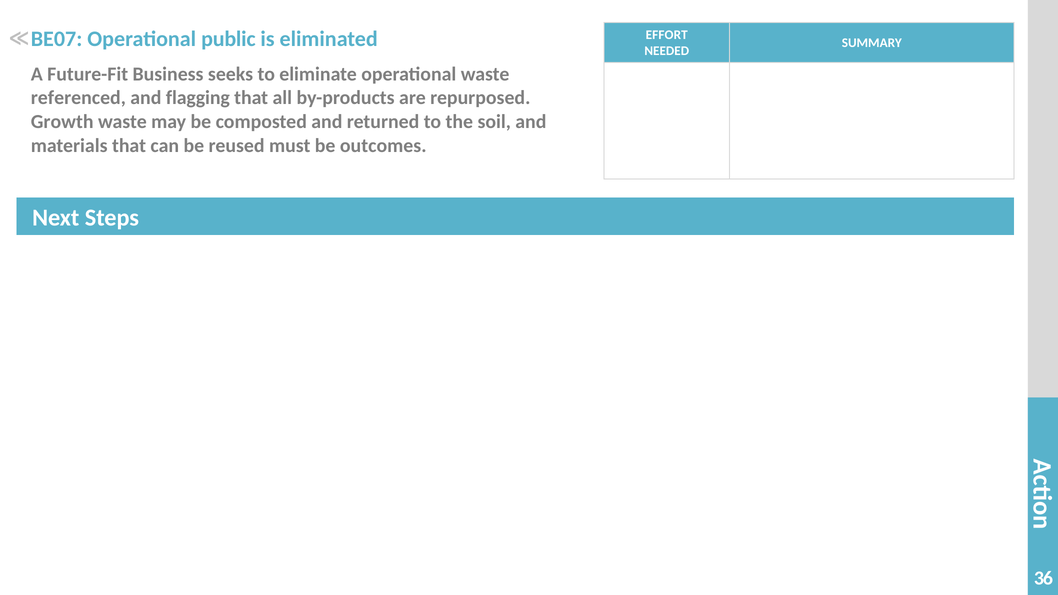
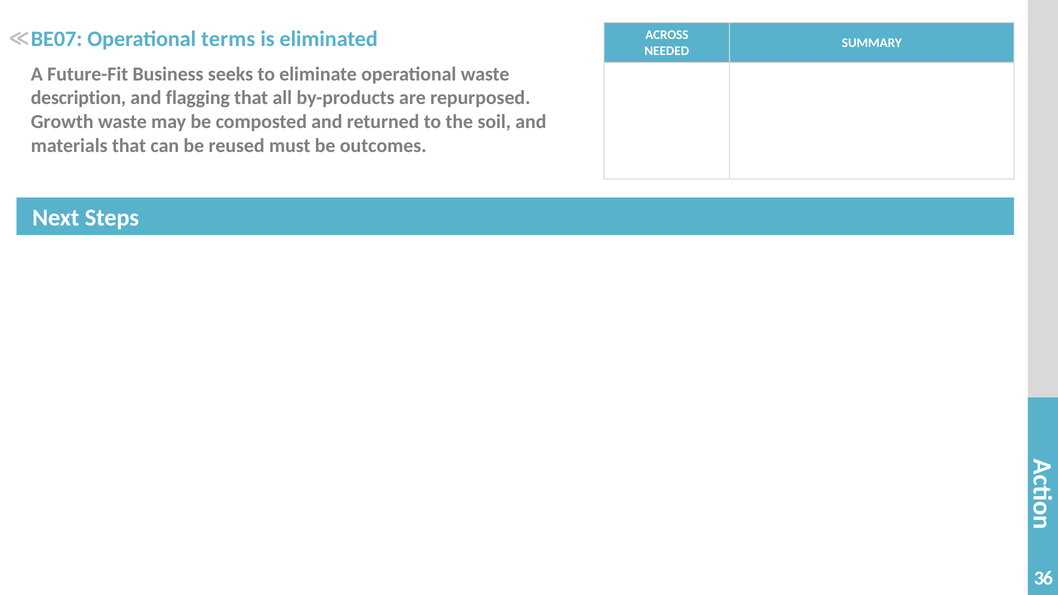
public: public -> terms
EFFORT: EFFORT -> ACROSS
referenced: referenced -> description
